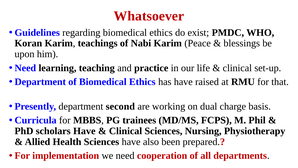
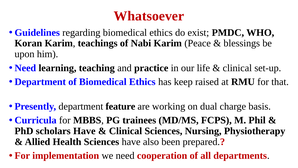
has have: have -> keep
second: second -> feature
